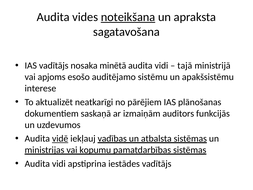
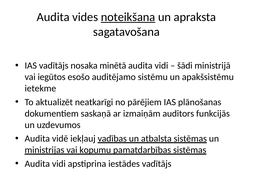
tajā: tajā -> šādi
apjoms: apjoms -> iegūtos
interese: interese -> ietekme
vidē underline: present -> none
